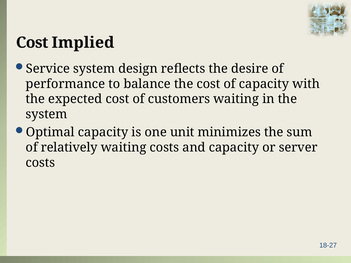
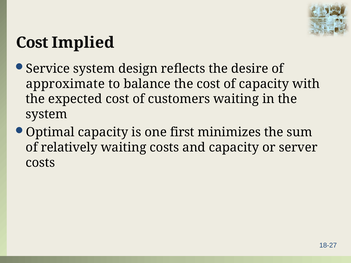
performance: performance -> approximate
unit: unit -> first
